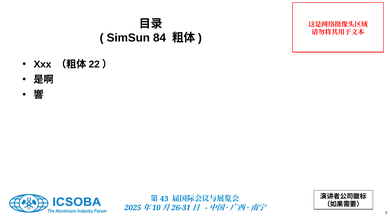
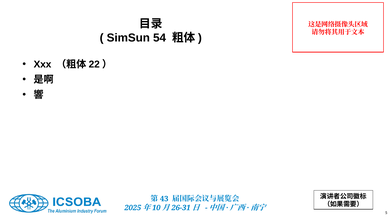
84: 84 -> 54
